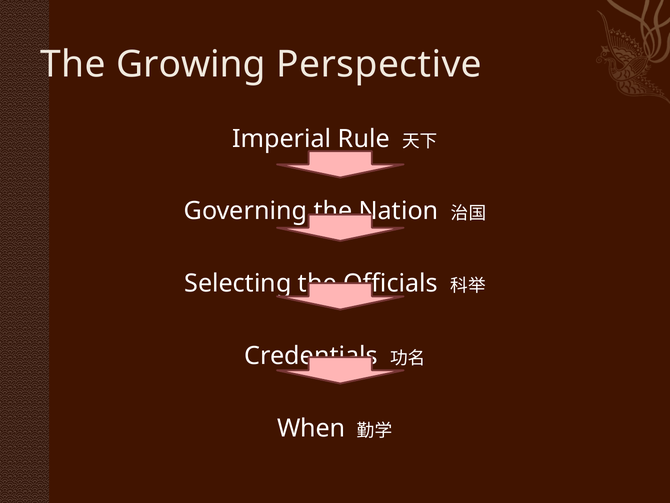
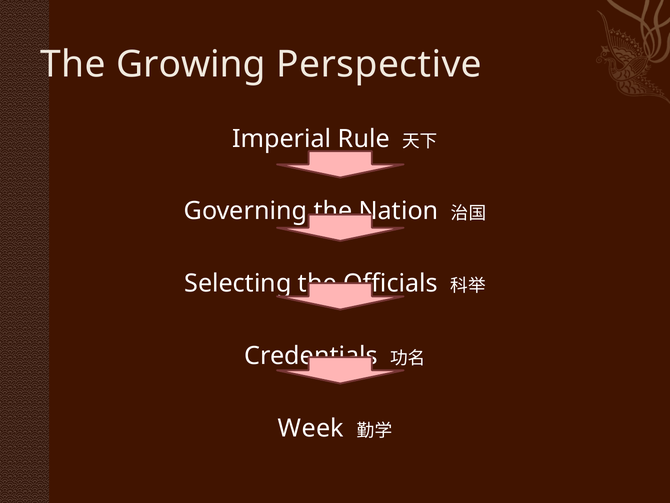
When: When -> Week
